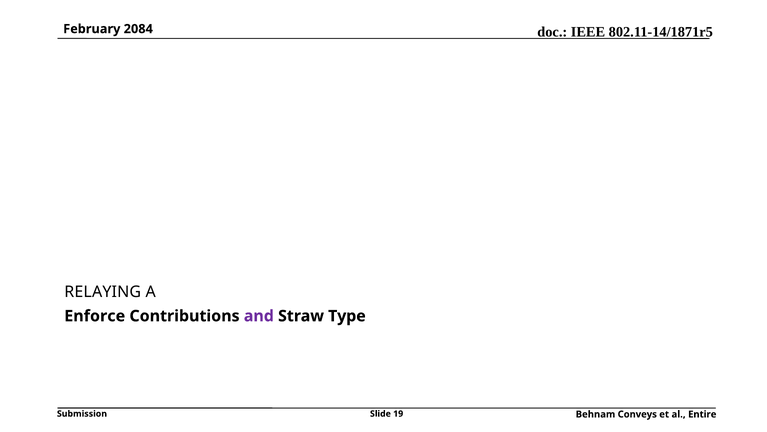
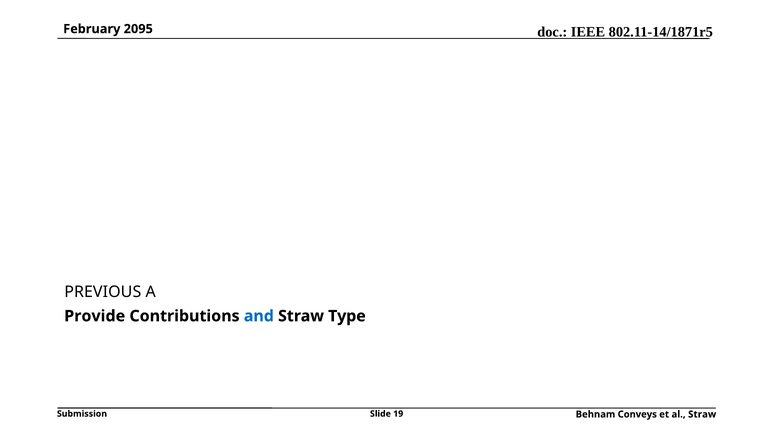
2084: 2084 -> 2095
RELAYING: RELAYING -> PREVIOUS
Enforce: Enforce -> Provide
and colour: purple -> blue
al Entire: Entire -> Straw
